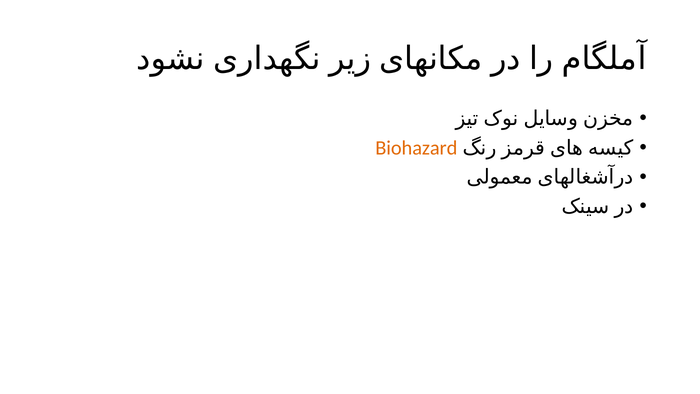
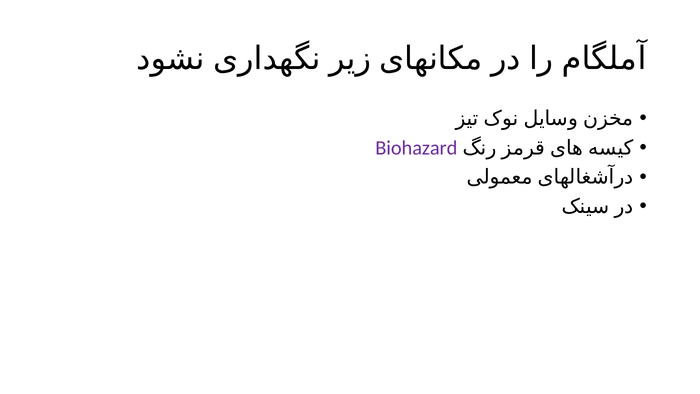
Biohazard colour: orange -> purple
